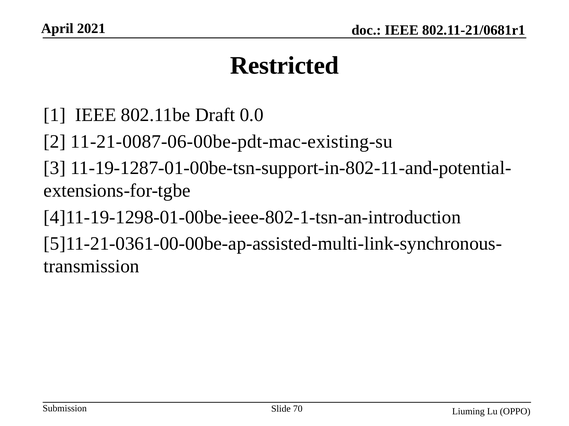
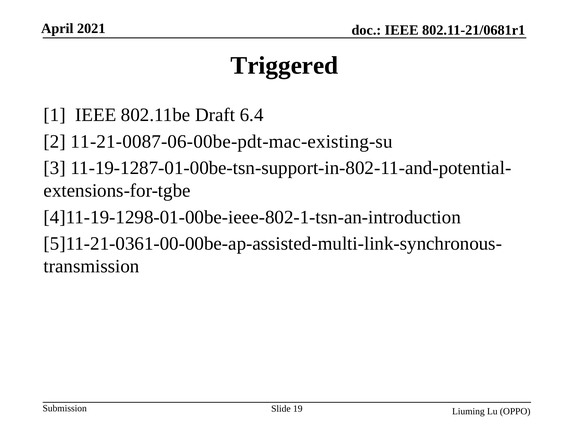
Restricted: Restricted -> Triggered
0.0: 0.0 -> 6.4
70: 70 -> 19
